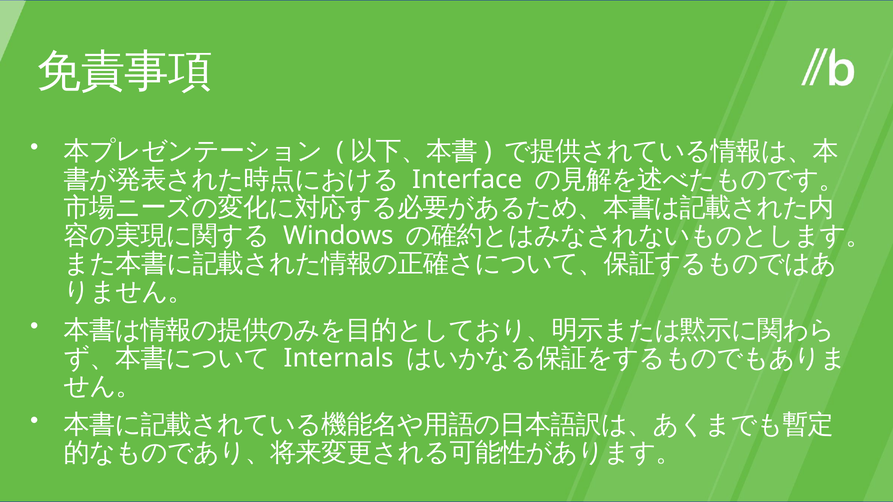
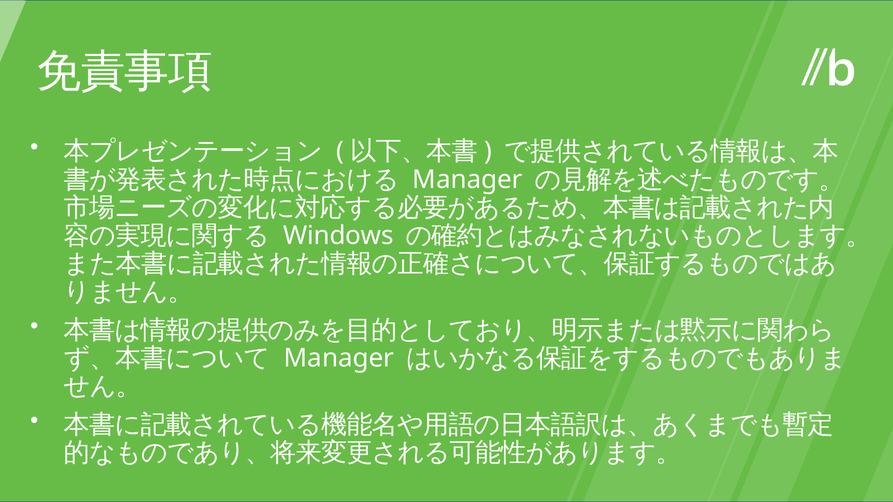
Interface at (467, 180): Interface -> Manager
Internals at (339, 358): Internals -> Manager
